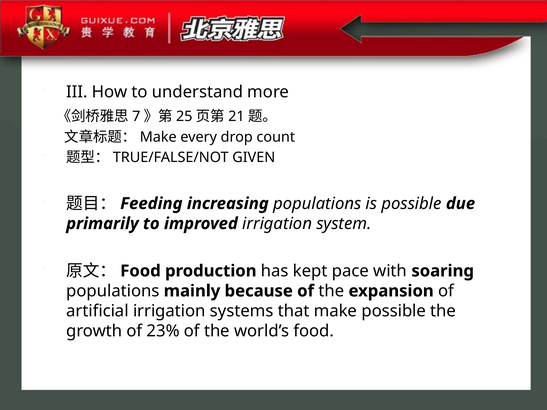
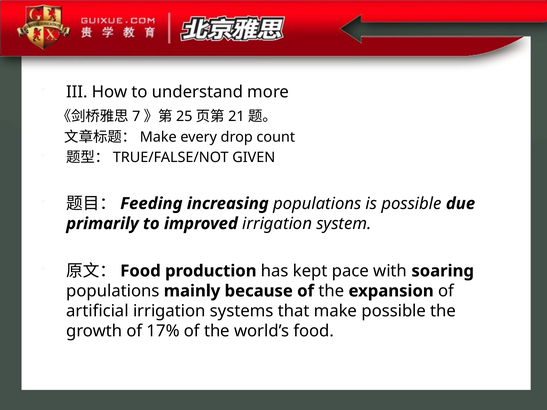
23%: 23% -> 17%
